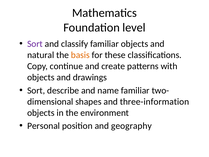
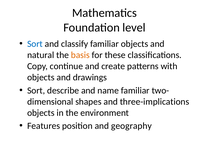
Sort at (35, 44) colour: purple -> blue
three-information: three-information -> three-implications
Personal: Personal -> Features
